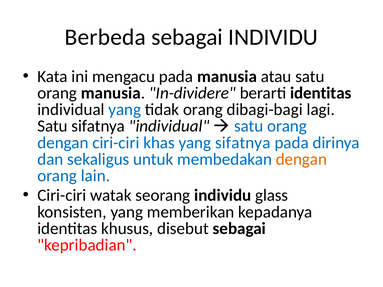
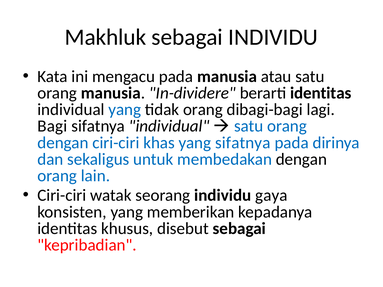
Berbeda: Berbeda -> Makhluk
Satu at (52, 126): Satu -> Bagi
dengan at (301, 159) colour: orange -> black
glass: glass -> gaya
